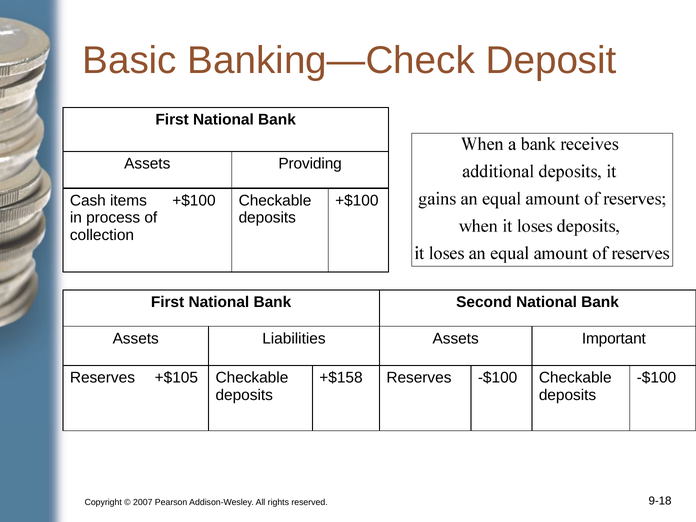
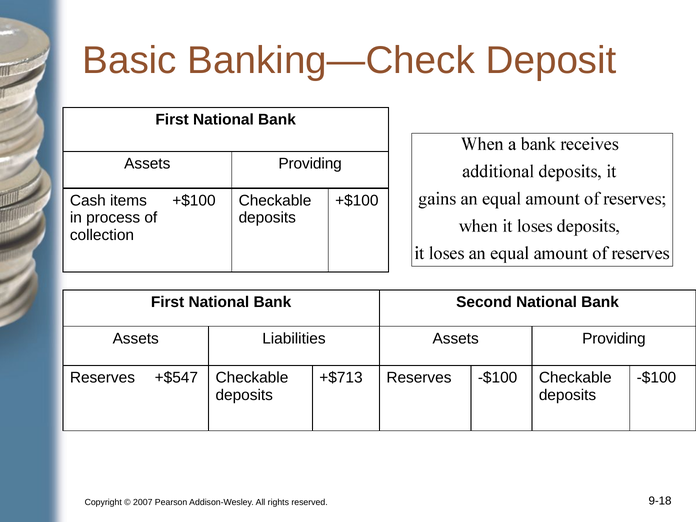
Liabilities Assets Important: Important -> Providing
+$105: +$105 -> +$547
+$158: +$158 -> +$713
